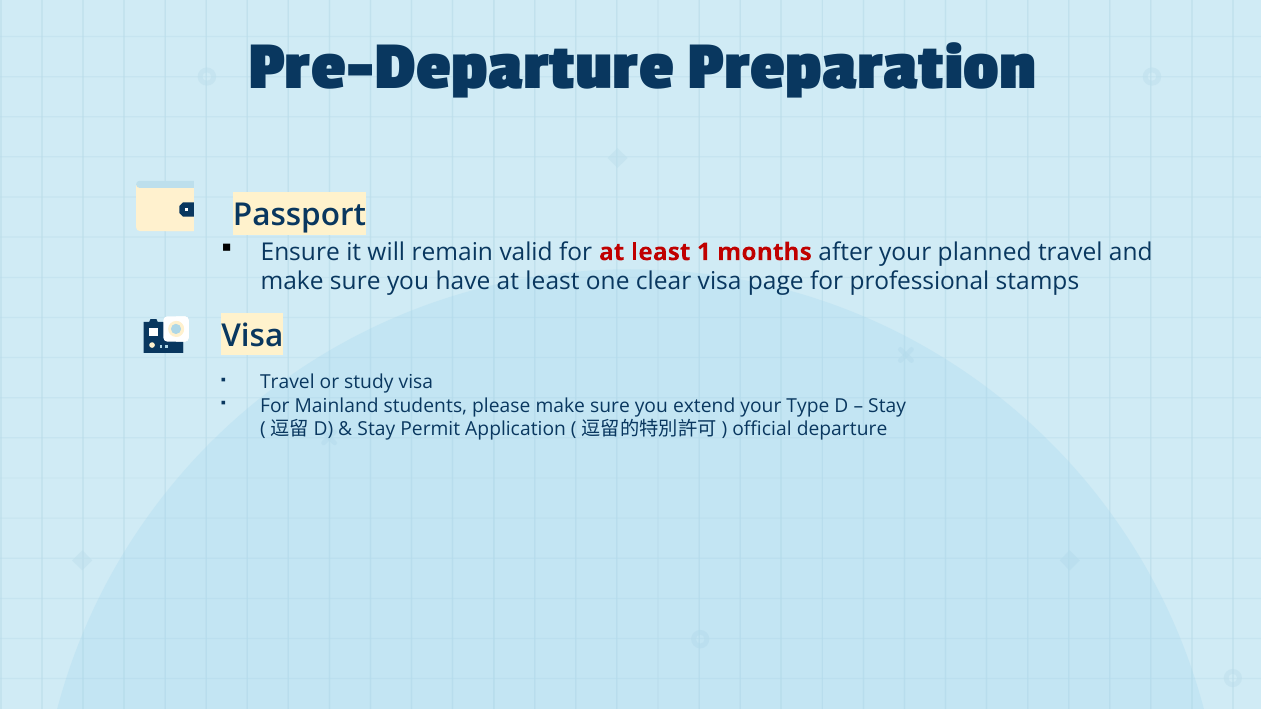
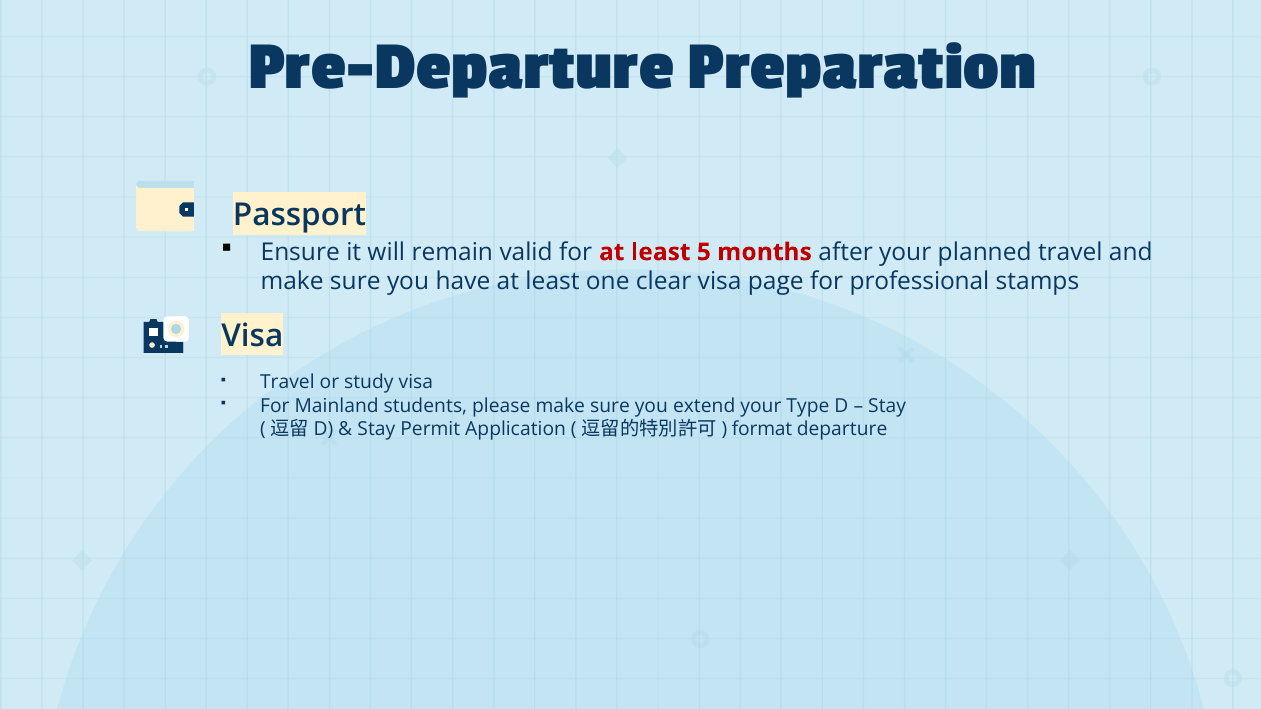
1: 1 -> 5
official: official -> format
